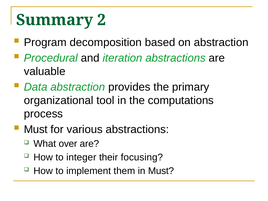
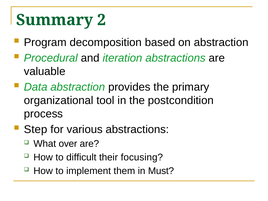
computations: computations -> postcondition
Must at (36, 129): Must -> Step
integer: integer -> difficult
